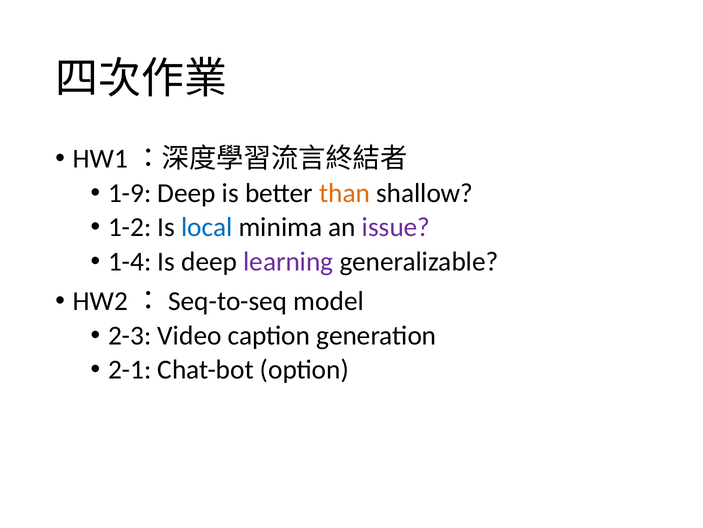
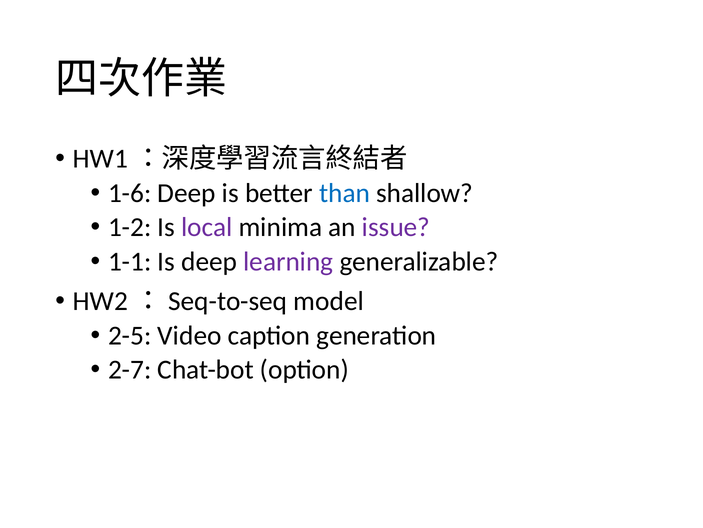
1-9: 1-9 -> 1-6
than colour: orange -> blue
local colour: blue -> purple
1-4: 1-4 -> 1-1
2-3: 2-3 -> 2-5
2-1: 2-1 -> 2-7
